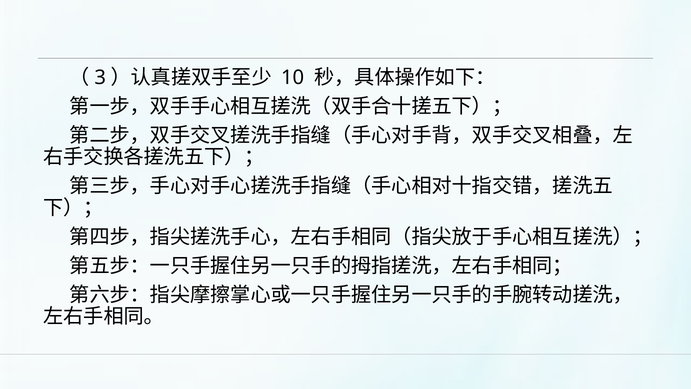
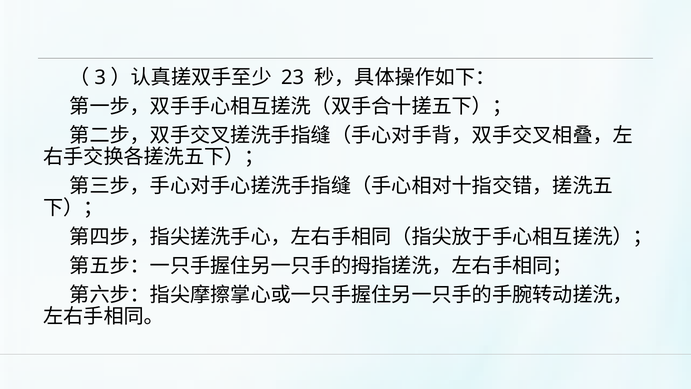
10: 10 -> 23
